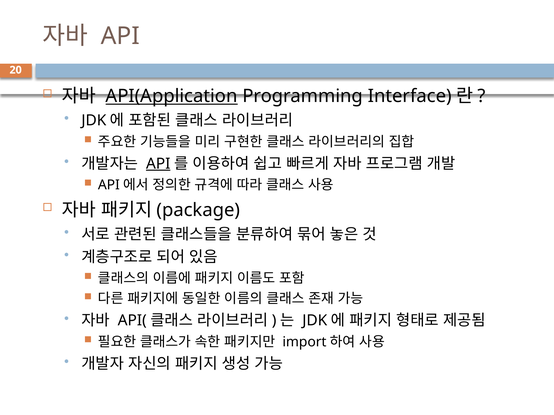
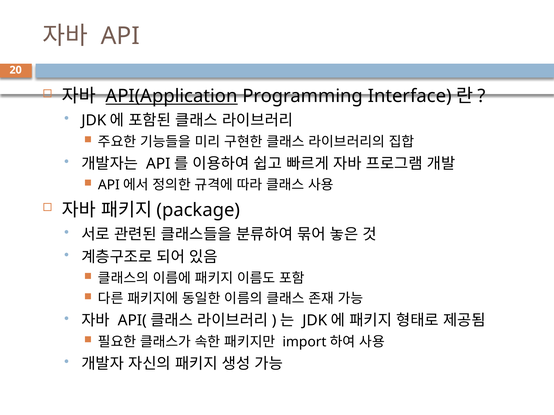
API at (158, 164) underline: present -> none
